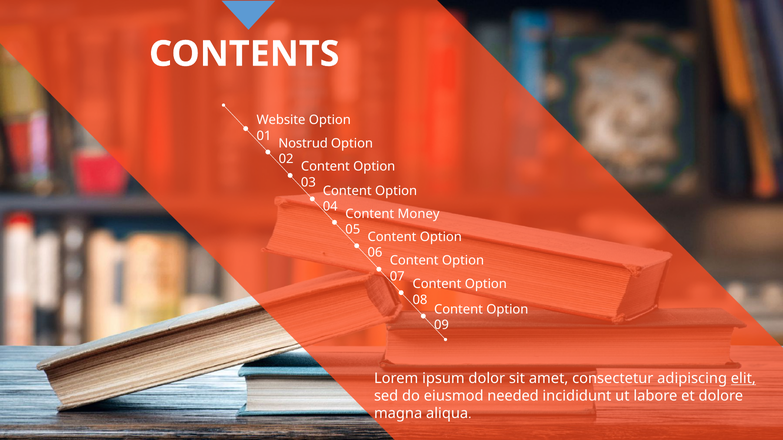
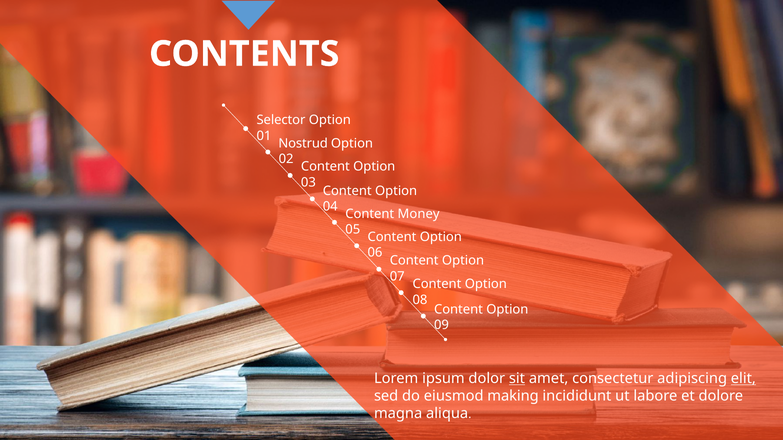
Website: Website -> Selector
sit underline: none -> present
needed: needed -> making
